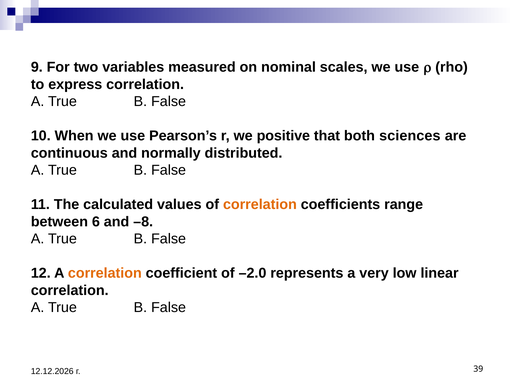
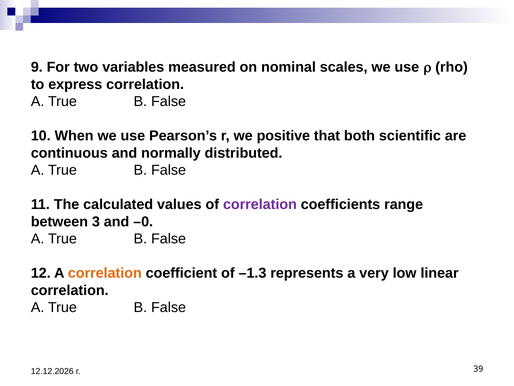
sciences: sciences -> scientific
correlation at (260, 204) colour: orange -> purple
6: 6 -> 3
–8: –8 -> –0
–2.0: –2.0 -> –1.3
